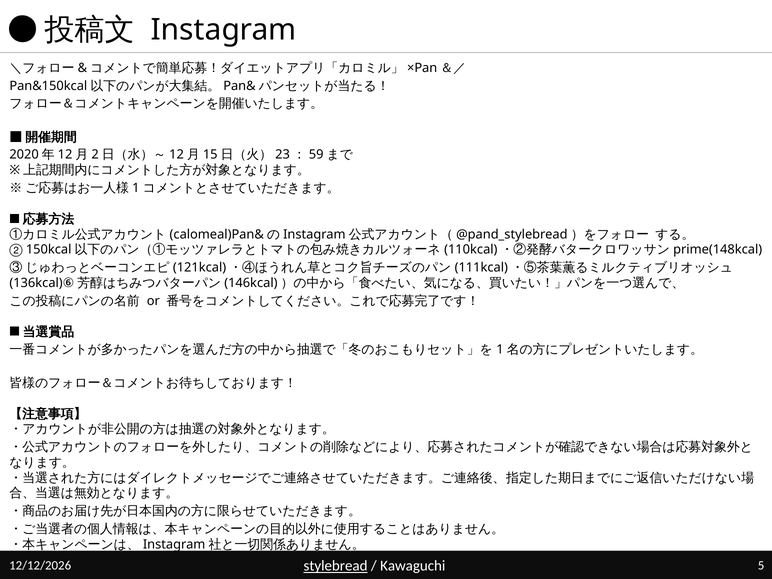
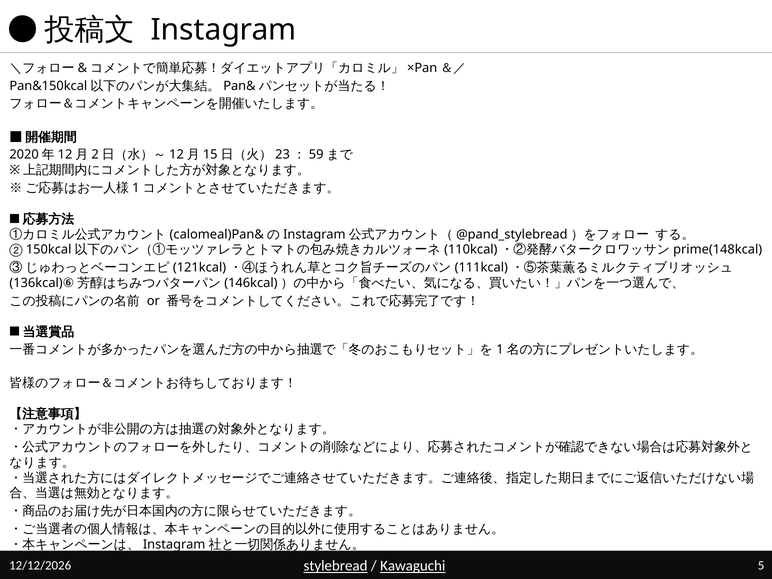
Kawaguchi underline: none -> present
